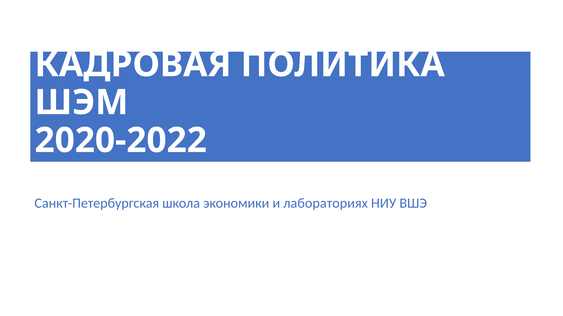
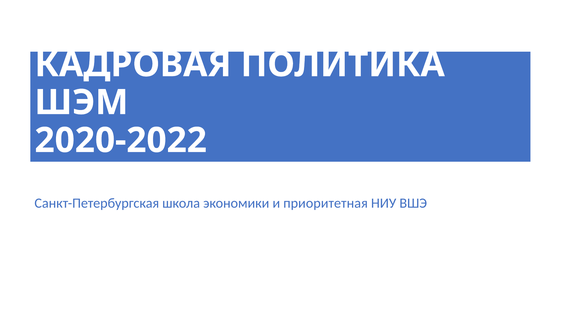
лабораториях: лабораториях -> приоритетная
